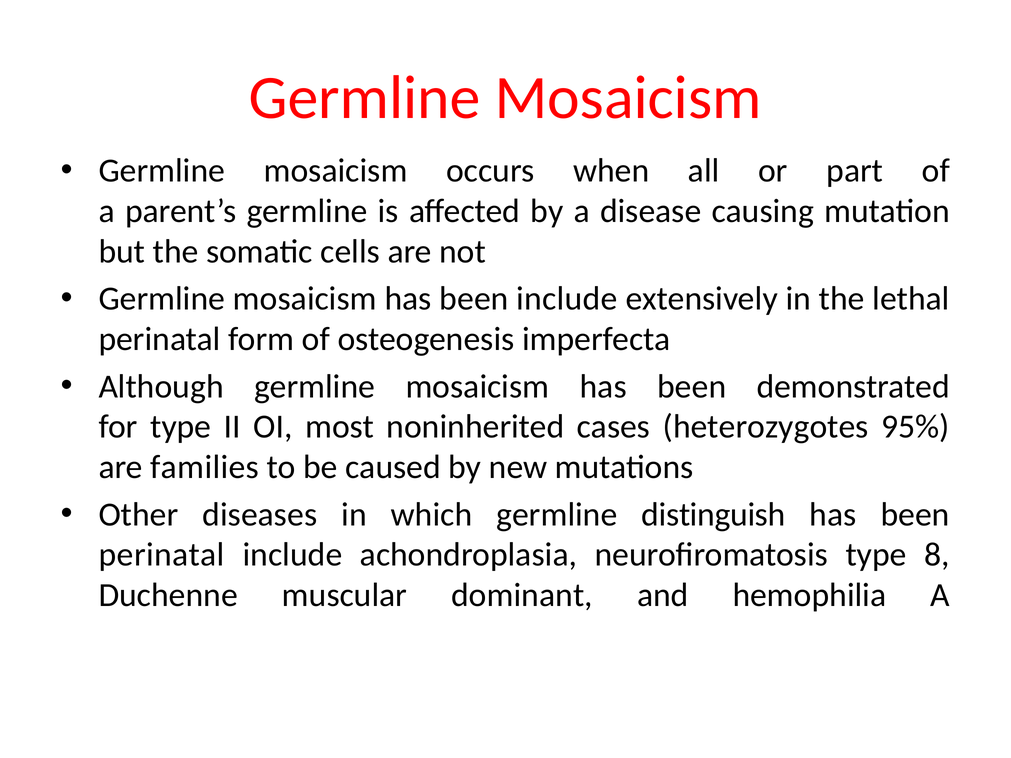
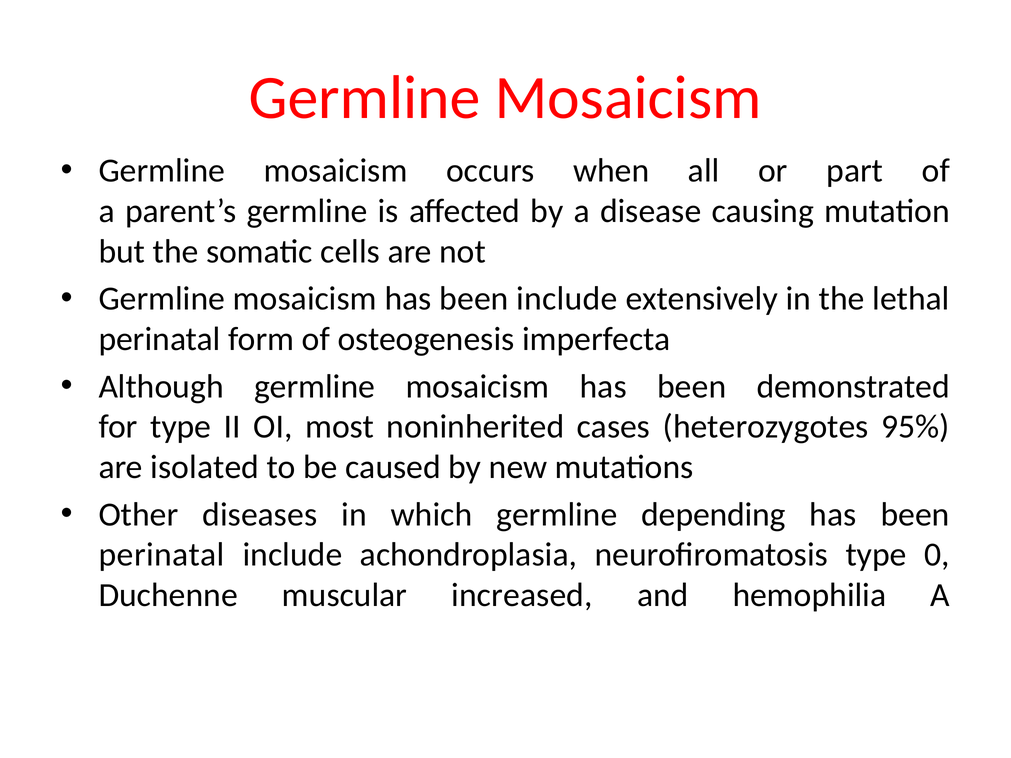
families: families -> isolated
distinguish: distinguish -> depending
8: 8 -> 0
dominant: dominant -> increased
